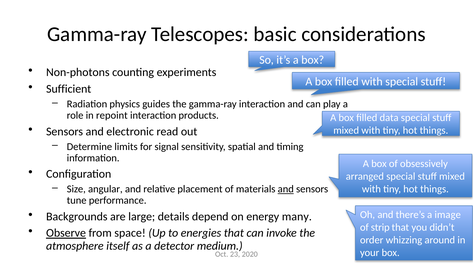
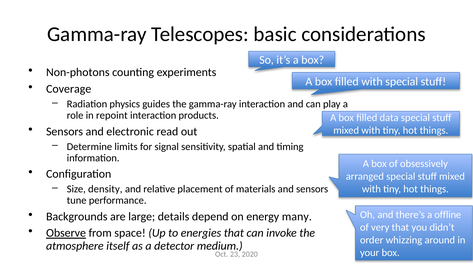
Sufficient: Sufficient -> Coverage
angular: angular -> density
and at (286, 189) underline: present -> none
image: image -> offline
strip: strip -> very
